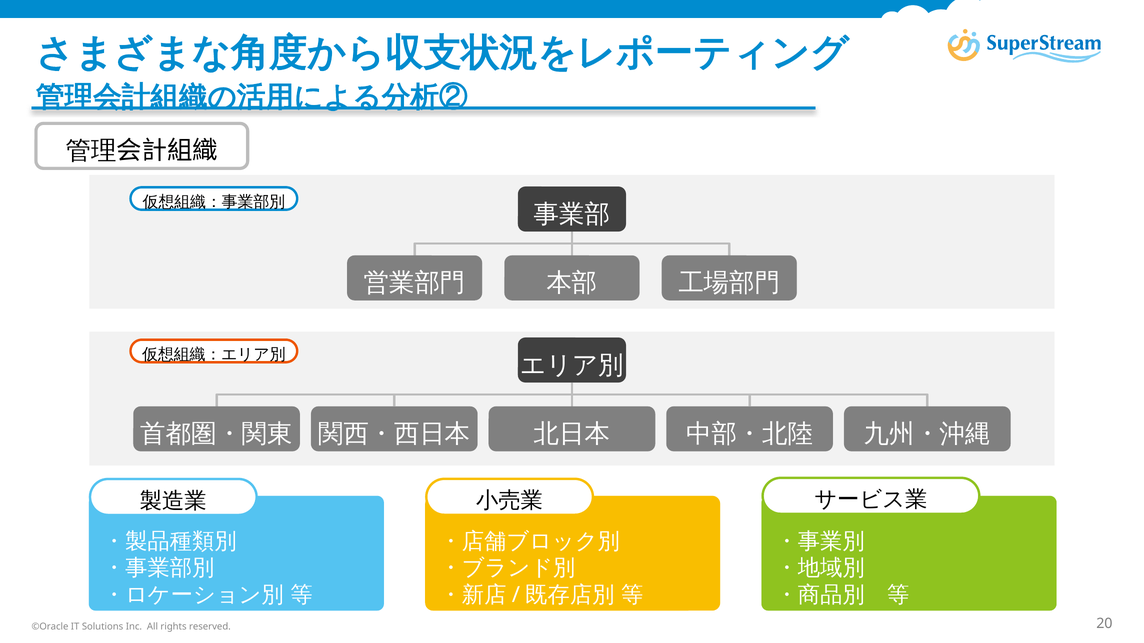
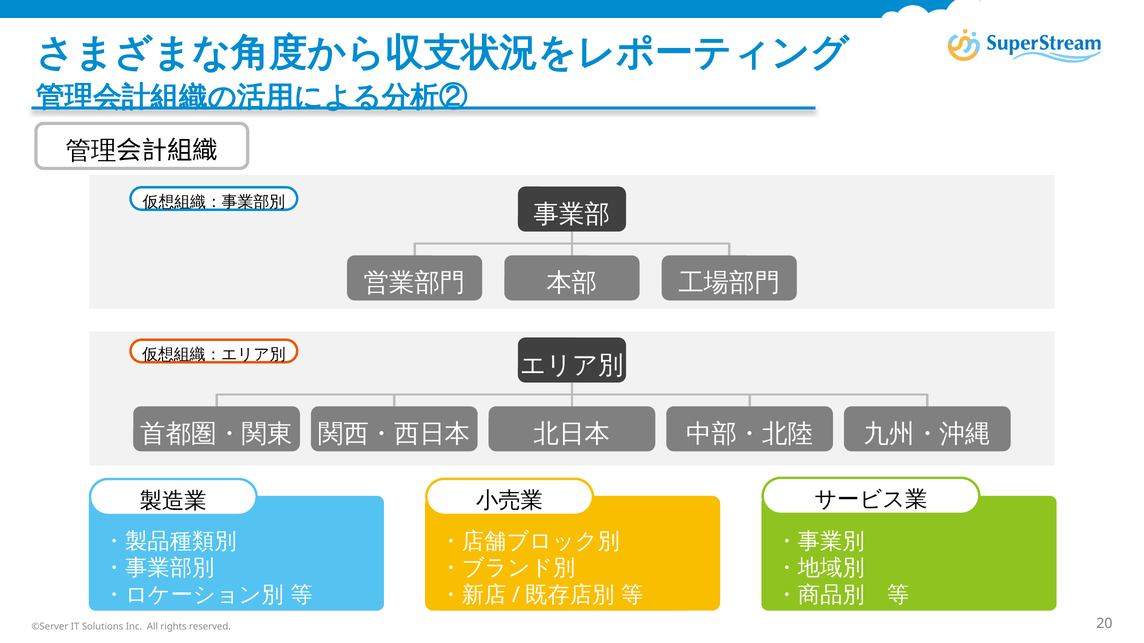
©Oracle: ©Oracle -> ©Server
